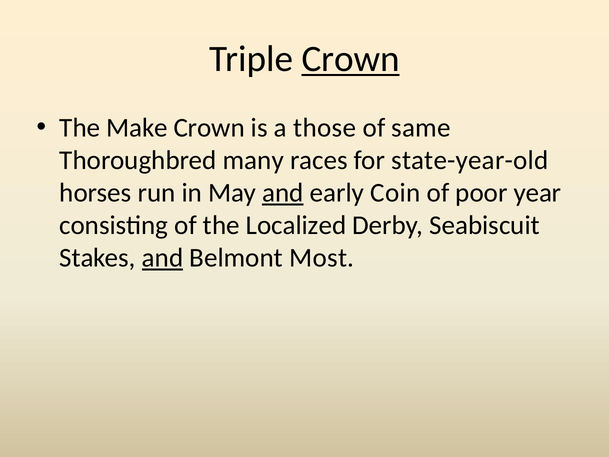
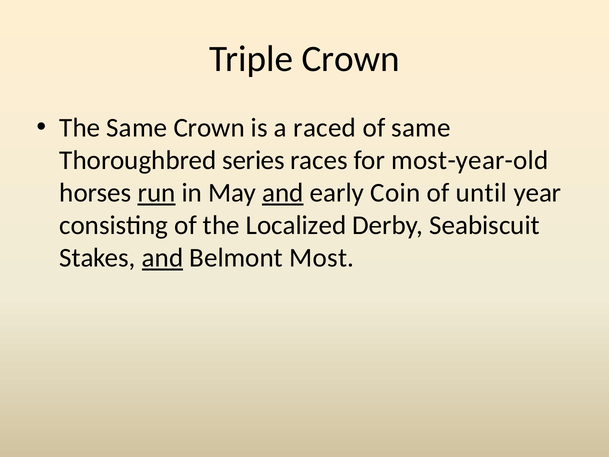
Crown at (351, 59) underline: present -> none
The Make: Make -> Same
those: those -> raced
many: many -> series
state-year-old: state-year-old -> most-year-old
run underline: none -> present
poor: poor -> until
